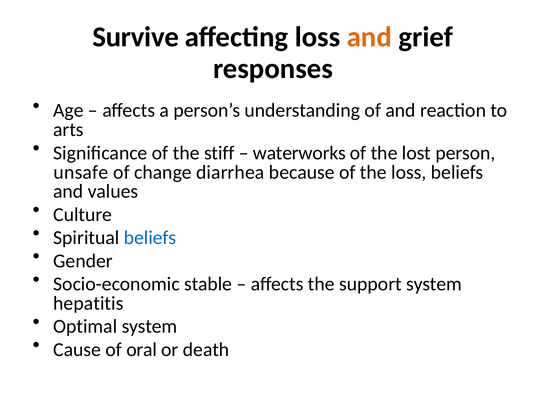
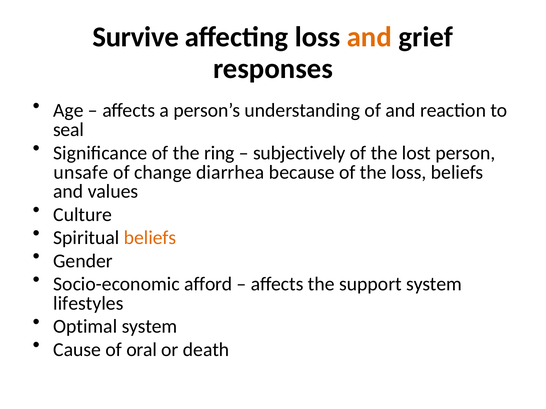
arts: arts -> seal
stiff: stiff -> ring
waterworks: waterworks -> subjectively
beliefs at (150, 238) colour: blue -> orange
stable: stable -> afford
hepatitis: hepatitis -> lifestyles
